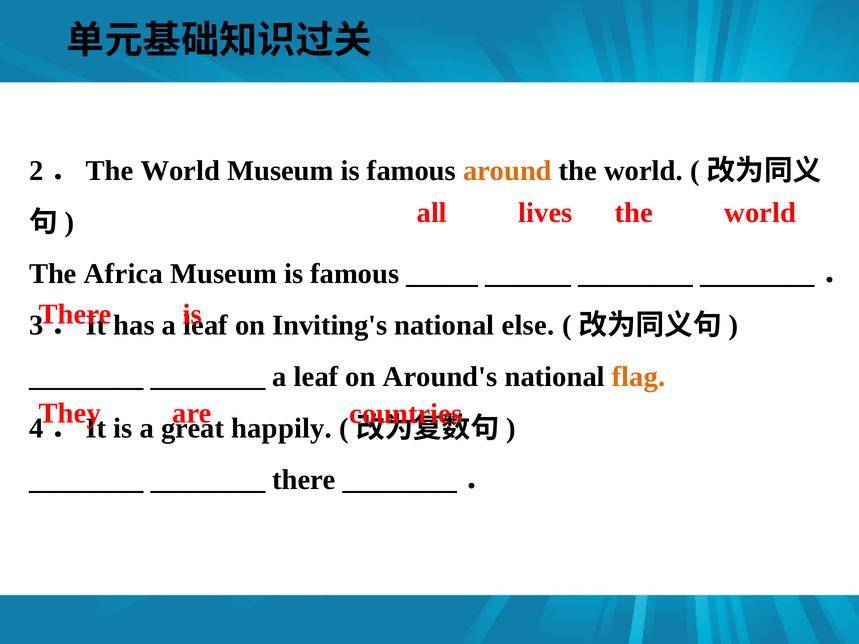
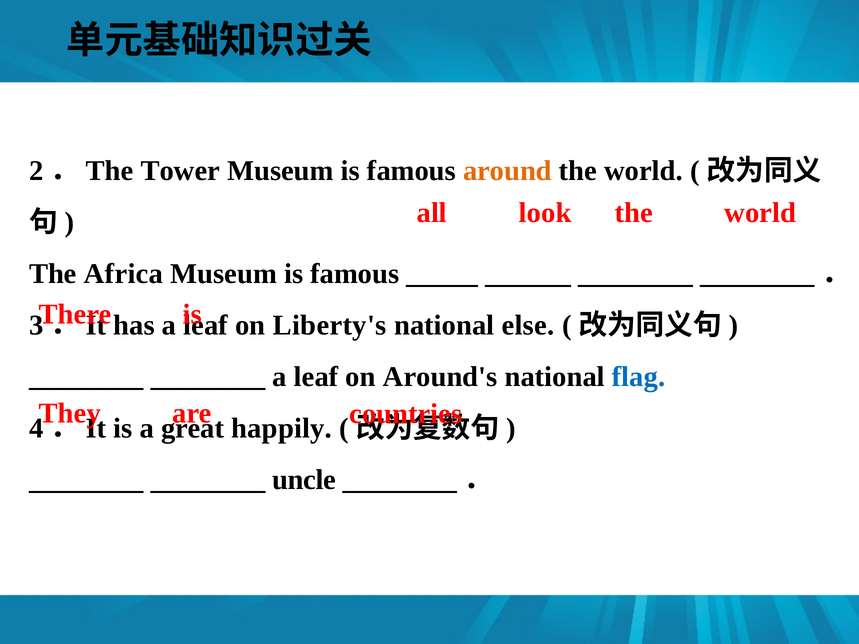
2．The World: World -> Tower
lives: lives -> look
Inviting's: Inviting's -> Liberty's
flag colour: orange -> blue
there at (304, 480): there -> uncle
